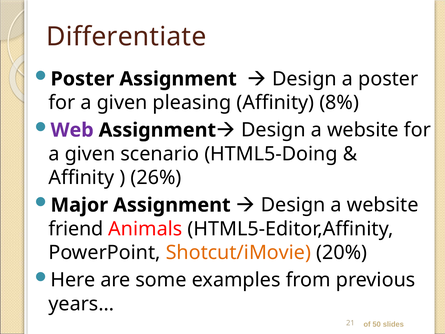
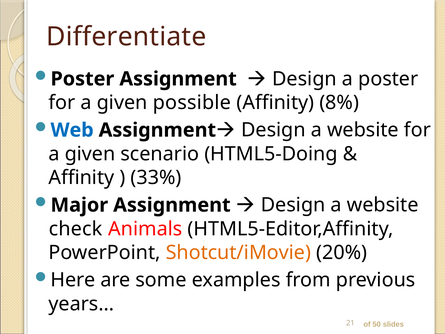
pleasing: pleasing -> possible
Web colour: purple -> blue
26%: 26% -> 33%
friend: friend -> check
